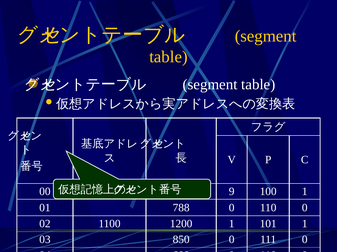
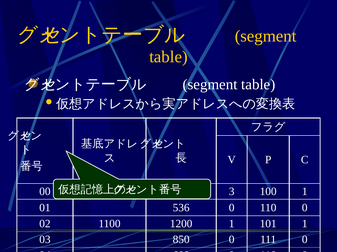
9: 9 -> 3
788: 788 -> 536
